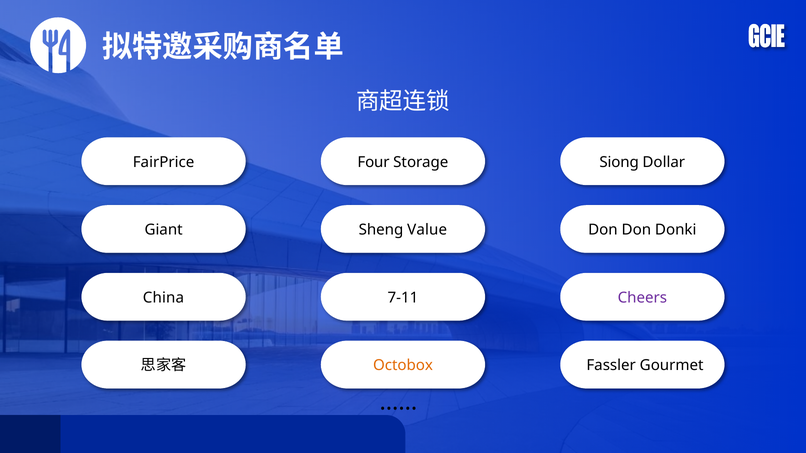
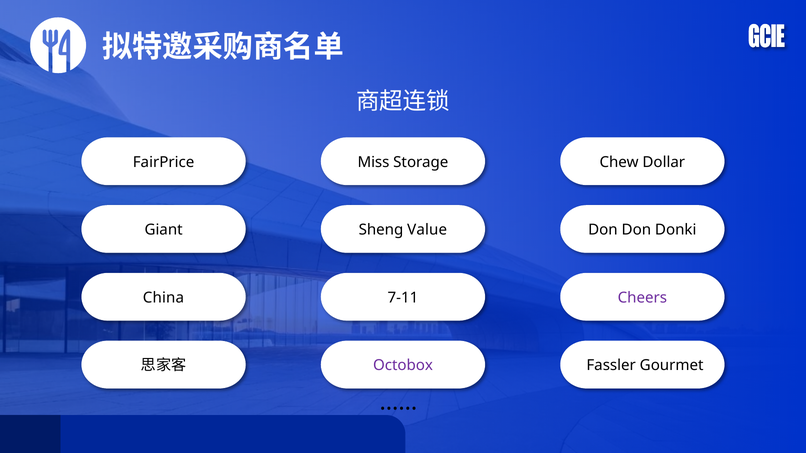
Four: Four -> Miss
Siong: Siong -> Chew
Octobox colour: orange -> purple
